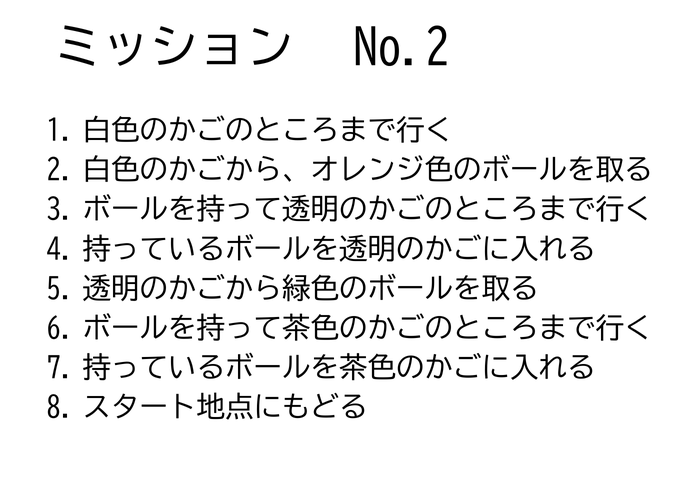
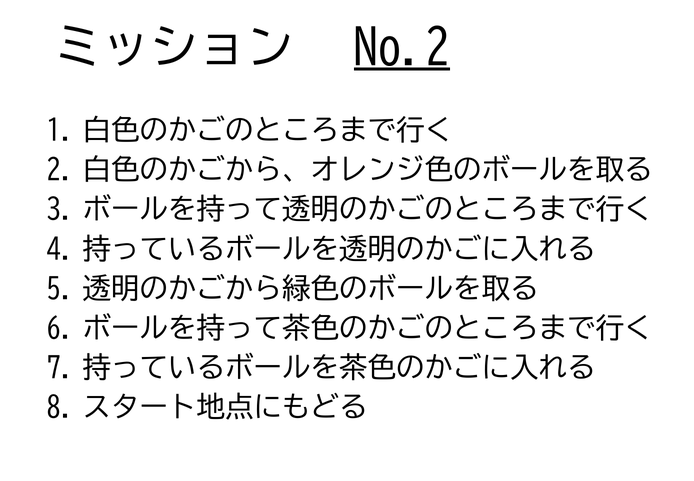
No.2 underline: none -> present
